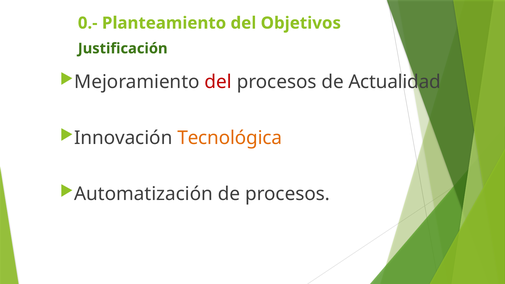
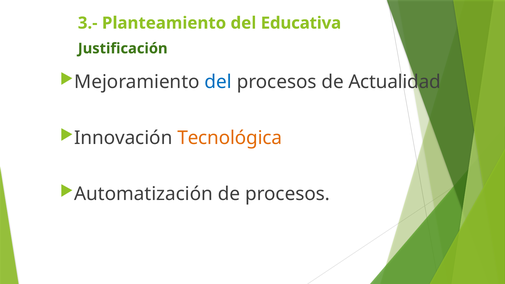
0.-: 0.- -> 3.-
Objetivos: Objetivos -> Educativa
del at (218, 82) colour: red -> blue
